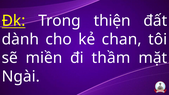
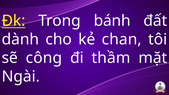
thiện: thiện -> bánh
miền: miền -> công
